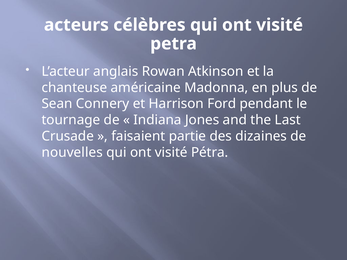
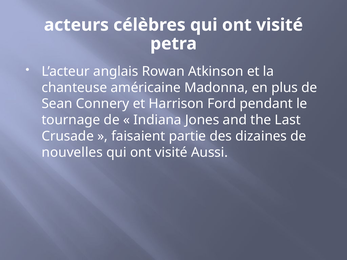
Pétra: Pétra -> Aussi
